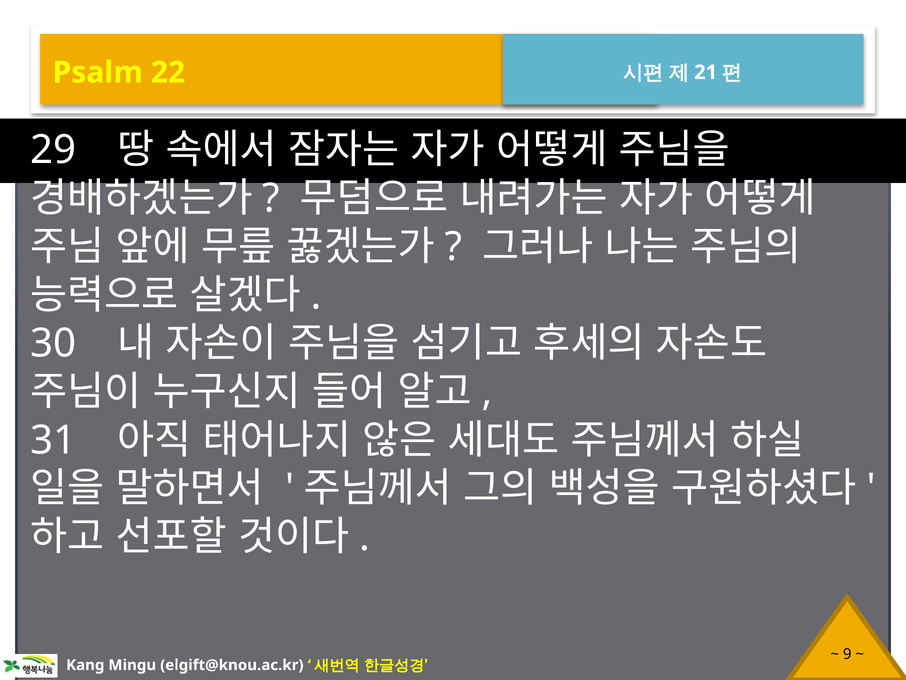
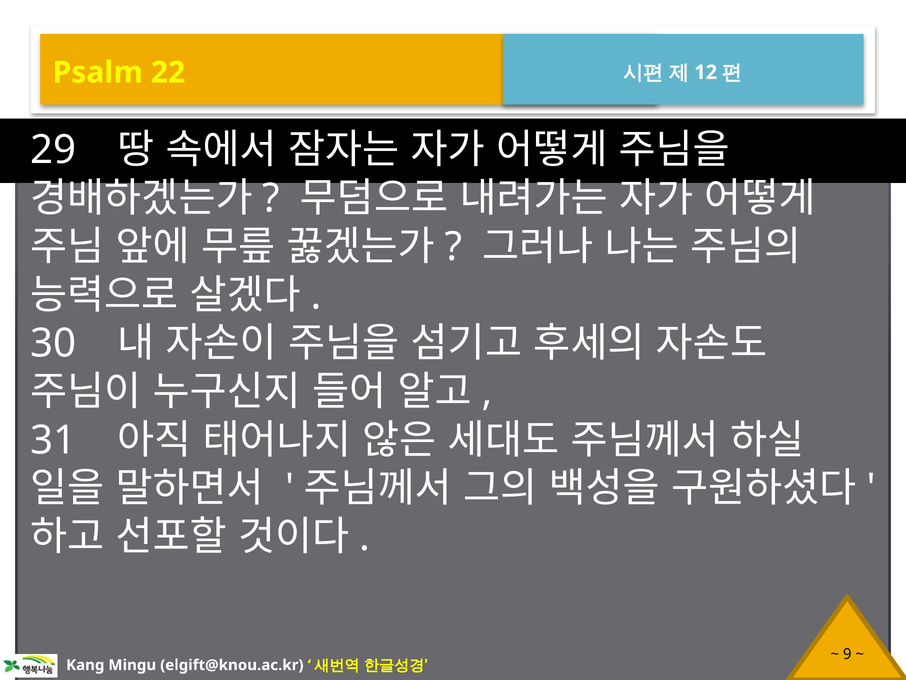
21: 21 -> 12
